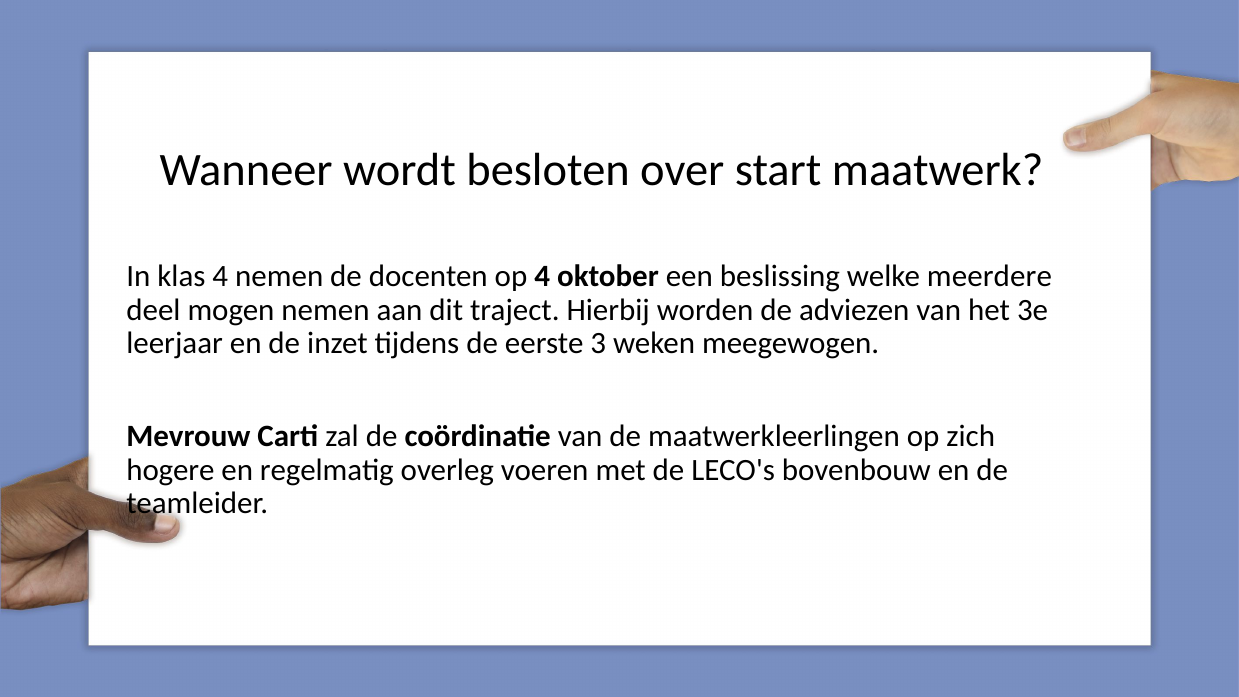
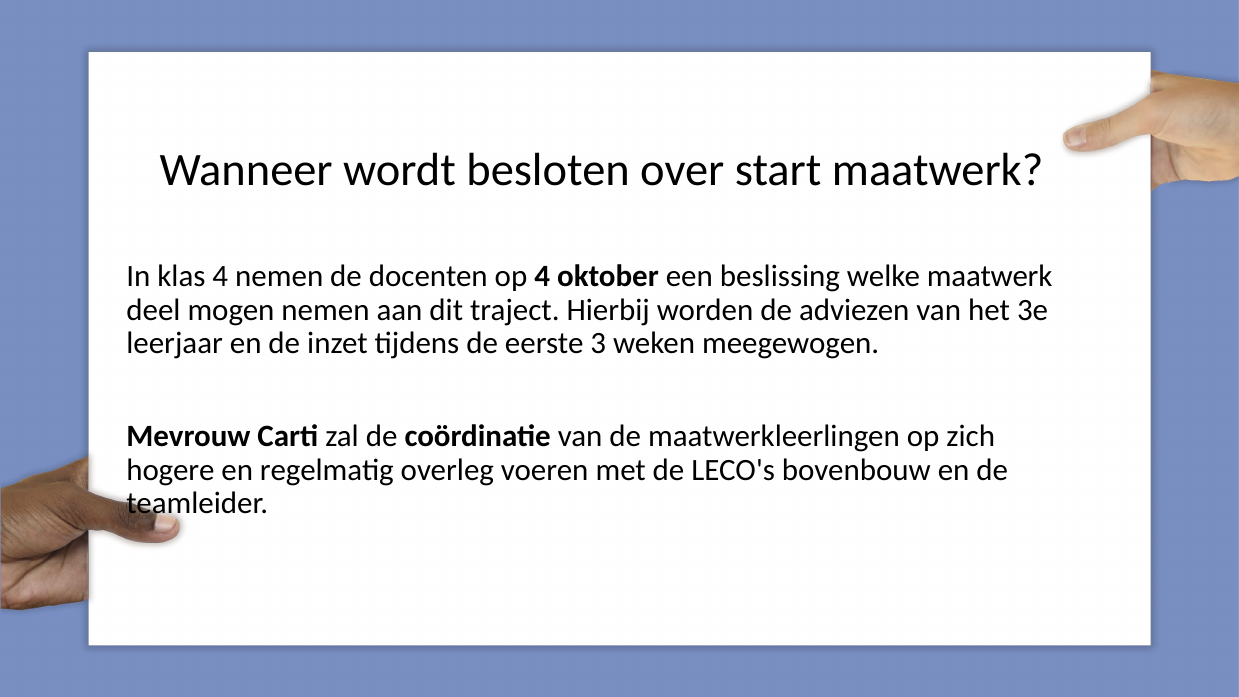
welke meerdere: meerdere -> maatwerk
